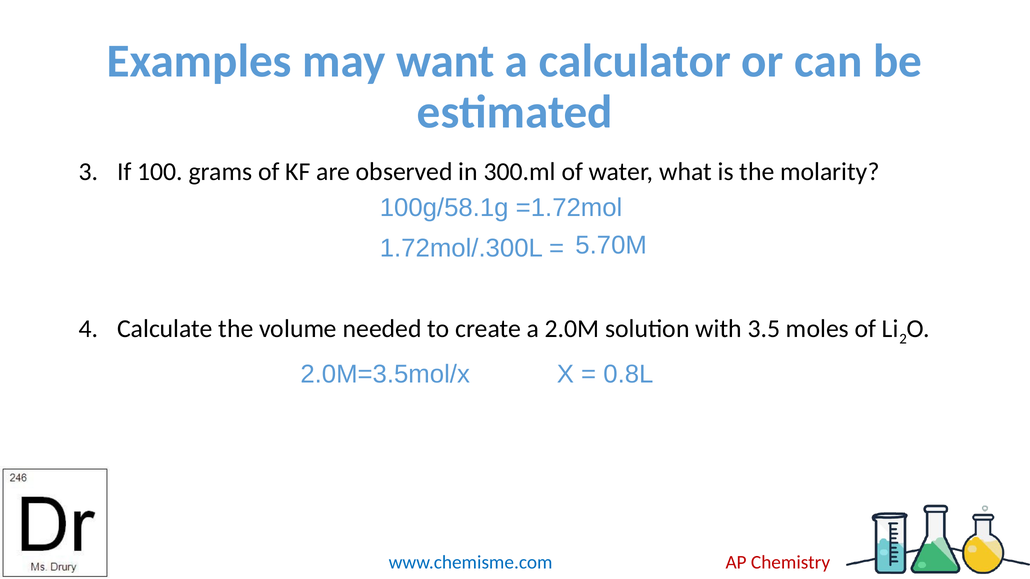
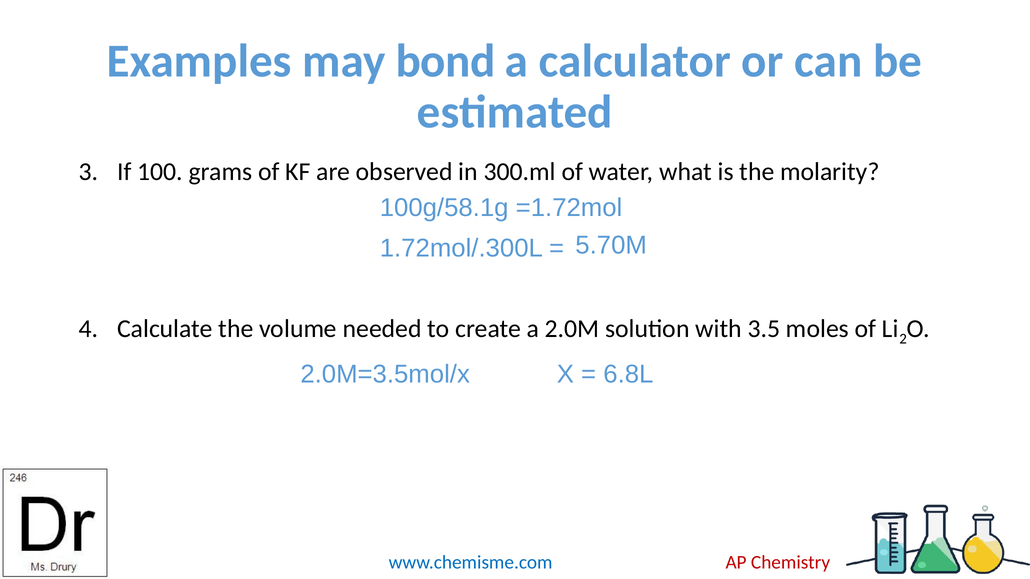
want: want -> bond
0.8L: 0.8L -> 6.8L
